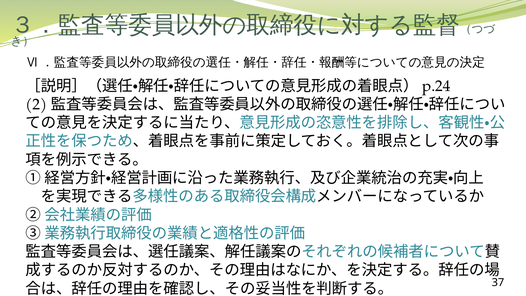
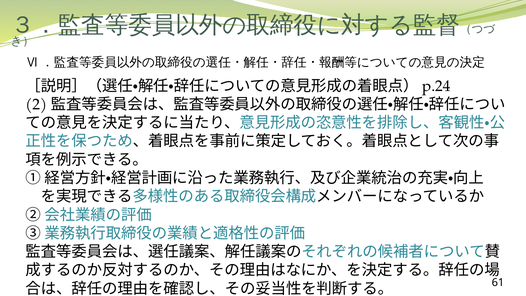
37: 37 -> 61
